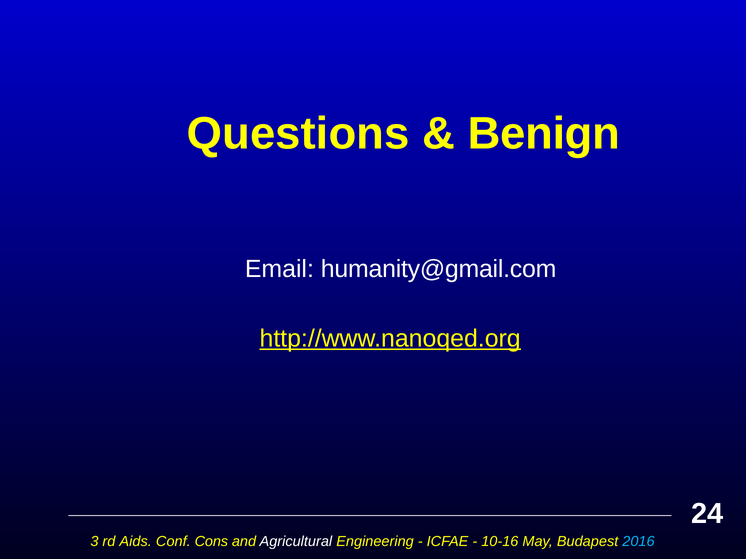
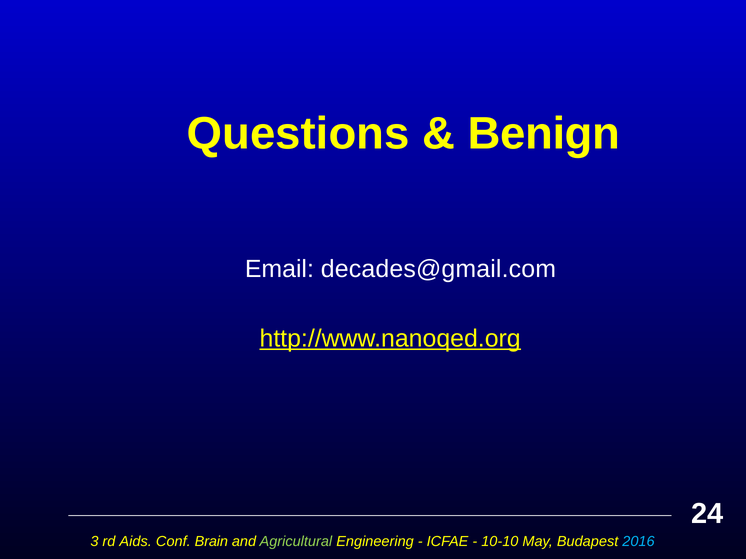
humanity@gmail.com: humanity@gmail.com -> decades@gmail.com
Cons: Cons -> Brain
Agricultural colour: white -> light green
10-16: 10-16 -> 10-10
